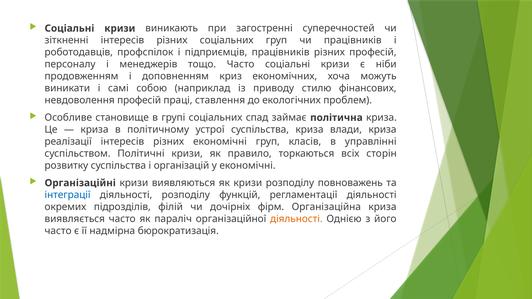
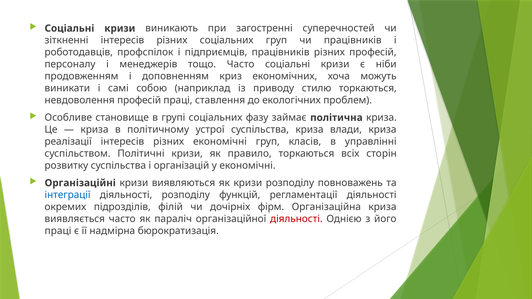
стилю фінансових: фінансових -> торкаються
спад: спад -> фазу
діяльності at (296, 219) colour: orange -> red
часто at (58, 231): часто -> праці
